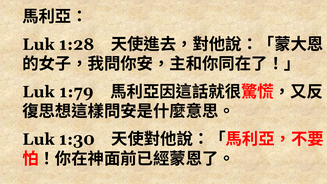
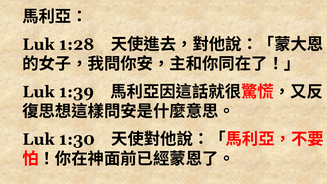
1:79: 1:79 -> 1:39
